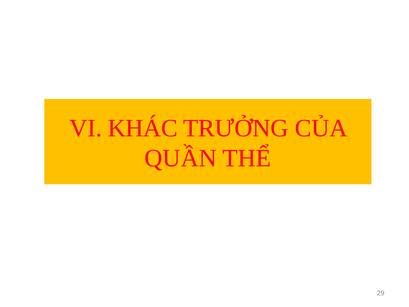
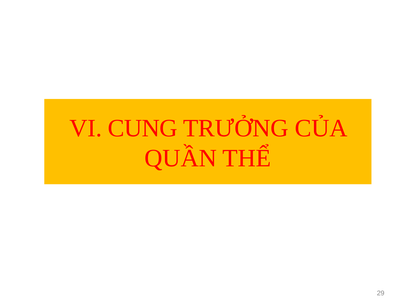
KHÁC: KHÁC -> CUNG
